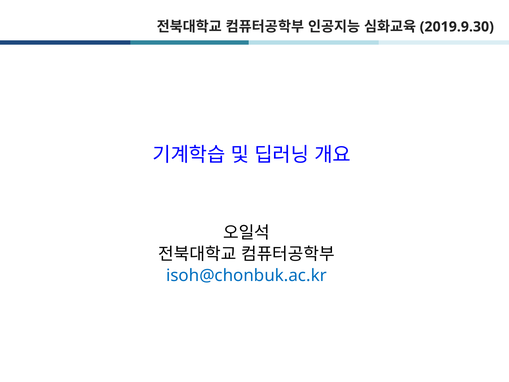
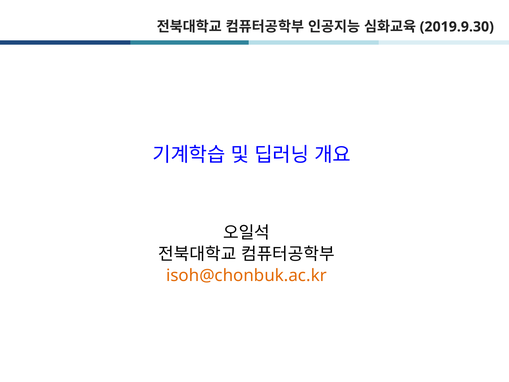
isoh@chonbuk.ac.kr colour: blue -> orange
